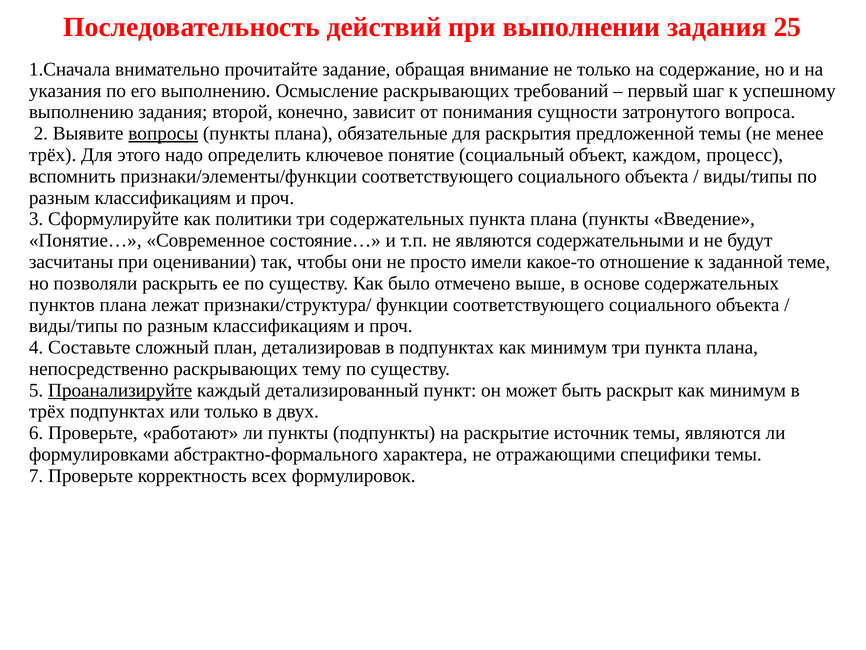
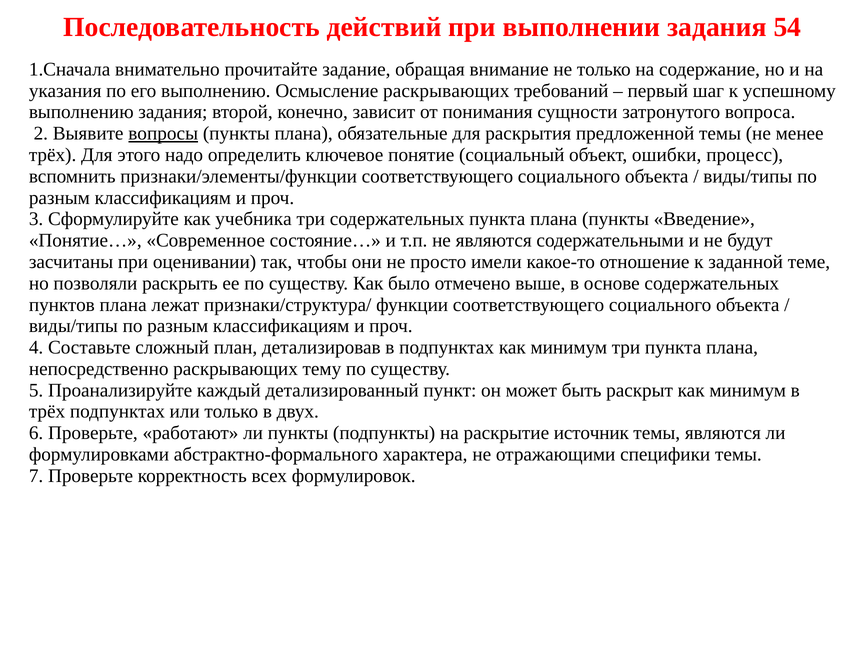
25: 25 -> 54
каждом: каждом -> ошибки
политики: политики -> учебника
Проанализируйте underline: present -> none
